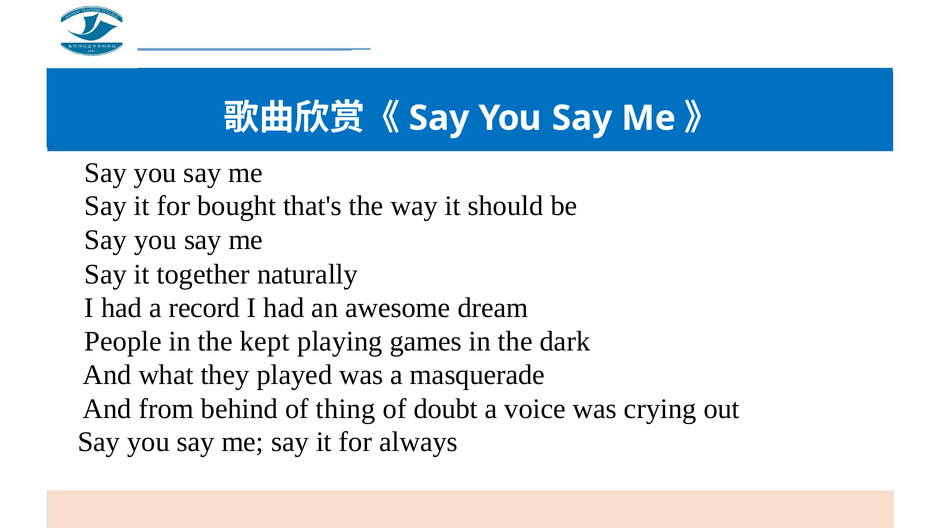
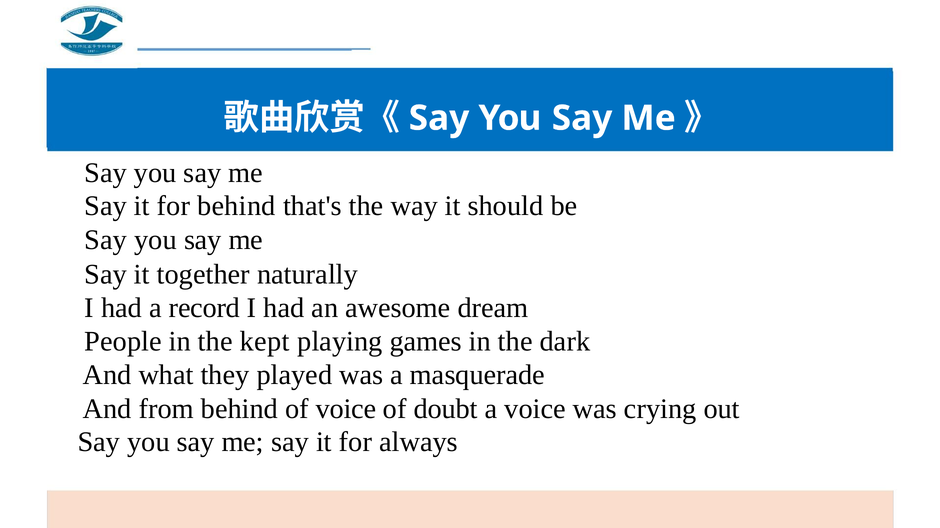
for bought: bought -> behind
of thing: thing -> voice
